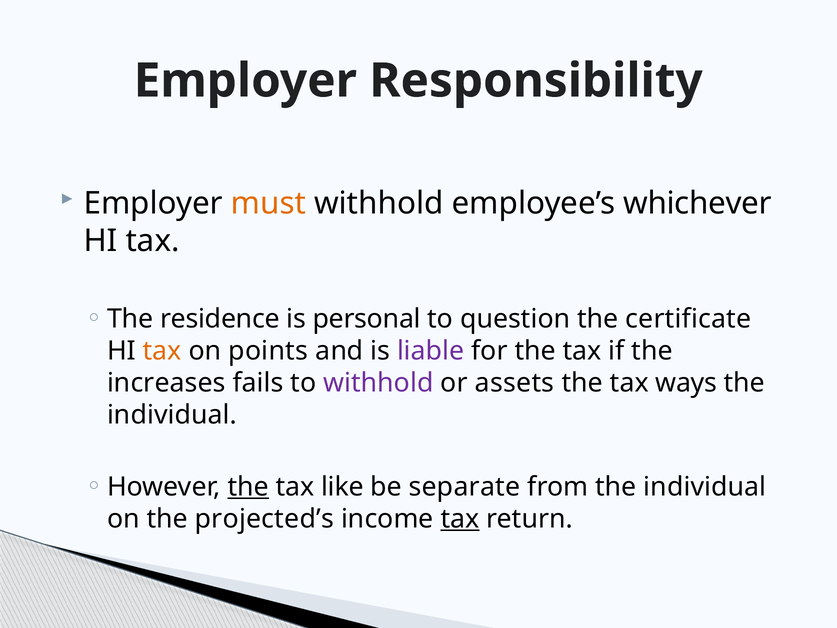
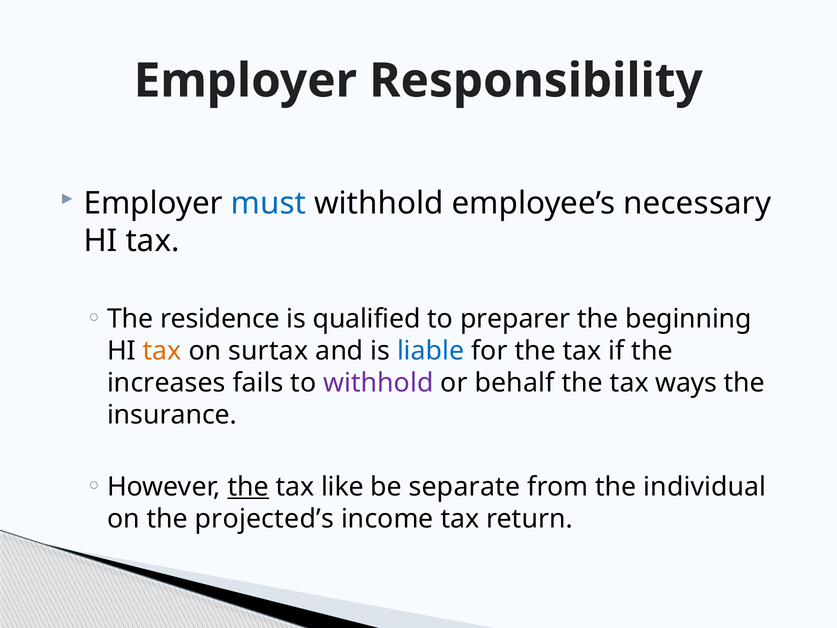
must colour: orange -> blue
whichever: whichever -> necessary
personal: personal -> qualified
question: question -> preparer
certificate: certificate -> beginning
points: points -> surtax
liable colour: purple -> blue
assets: assets -> behalf
individual at (172, 415): individual -> insurance
tax at (460, 519) underline: present -> none
